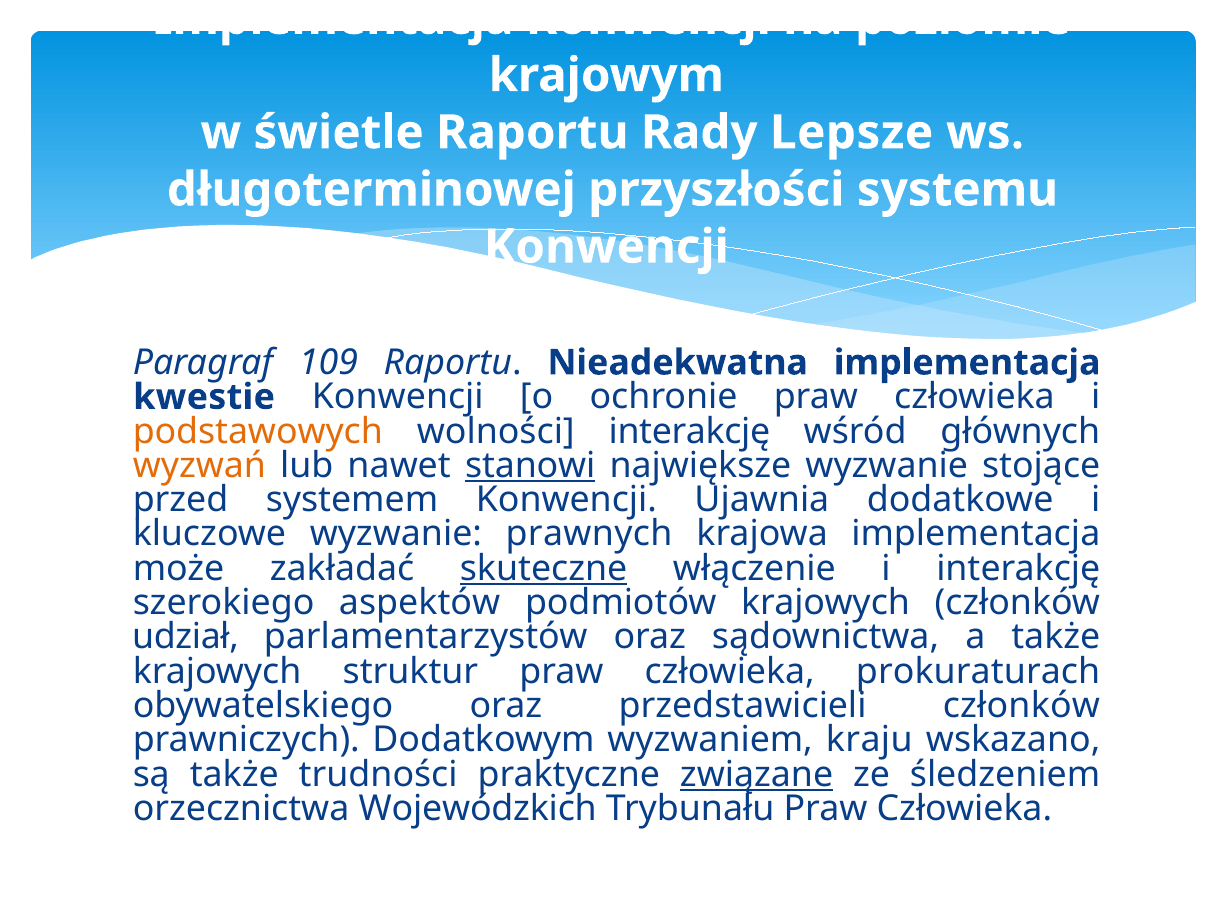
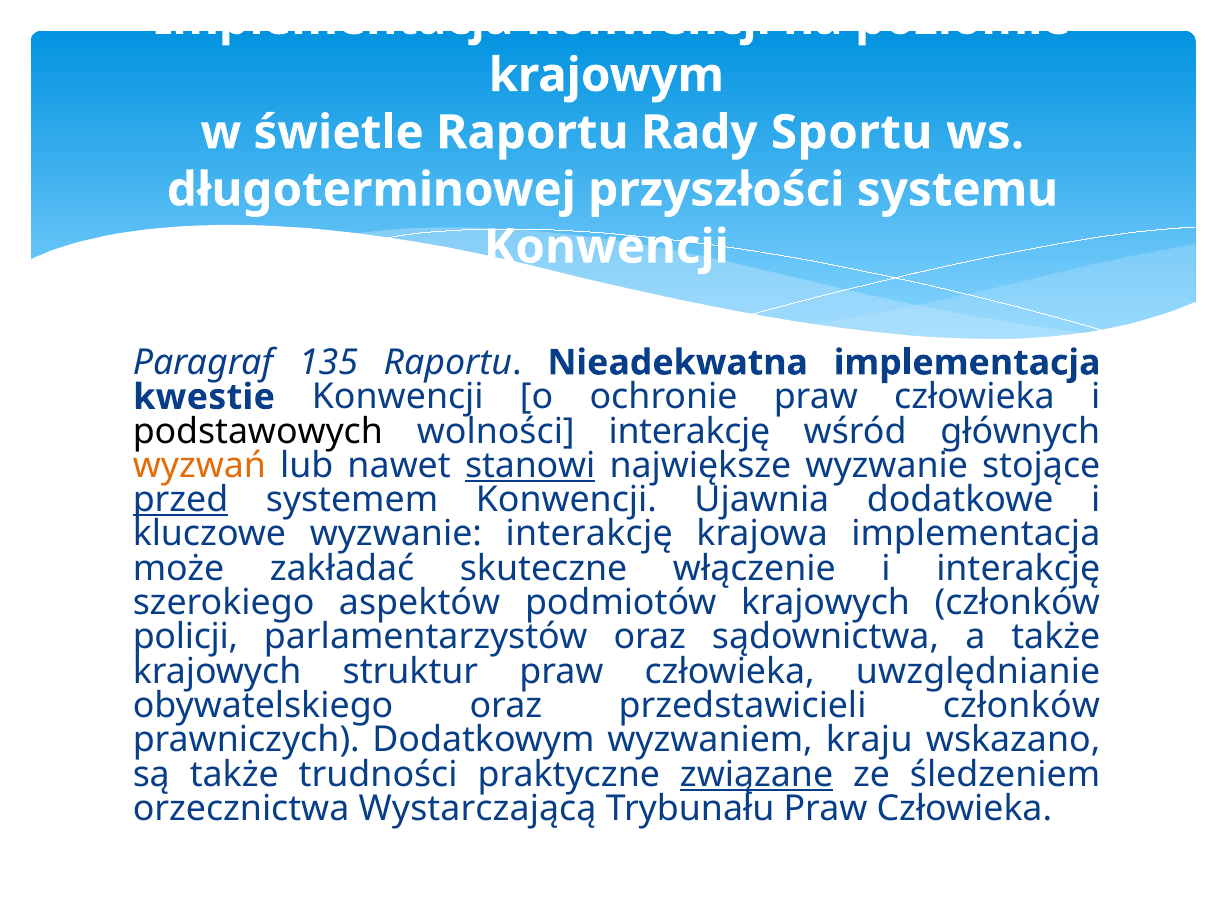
Lepsze: Lepsze -> Sportu
109: 109 -> 135
podstawowych colour: orange -> black
przed underline: none -> present
wyzwanie prawnych: prawnych -> interakcję
skuteczne underline: present -> none
udział: udział -> policji
prokuraturach: prokuraturach -> uwzględnianie
Wojewódzkich: Wojewódzkich -> Wystarczającą
